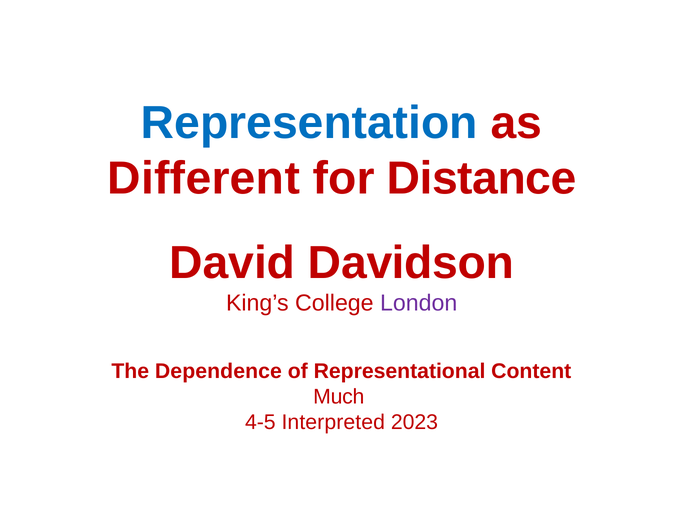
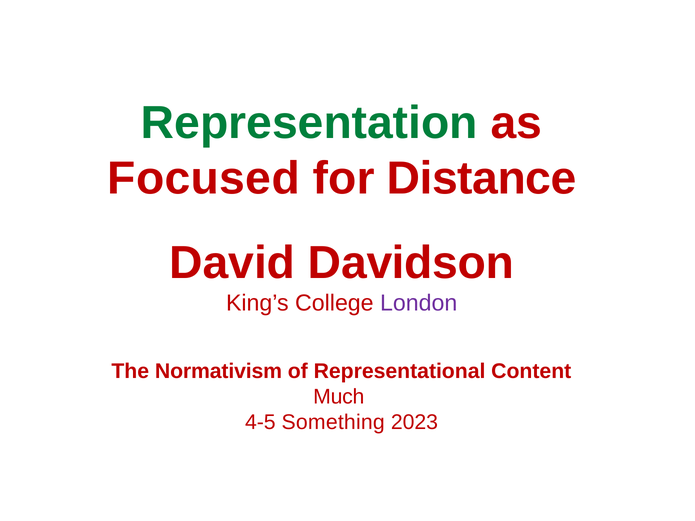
Representation colour: blue -> green
Different: Different -> Focused
Dependence: Dependence -> Normativism
Interpreted: Interpreted -> Something
